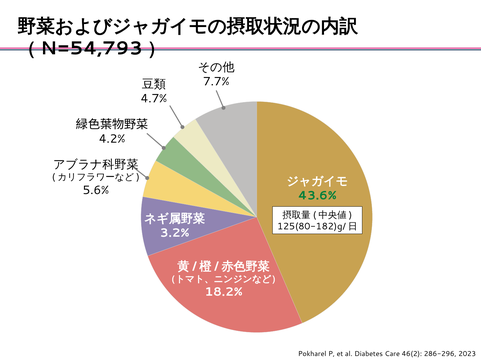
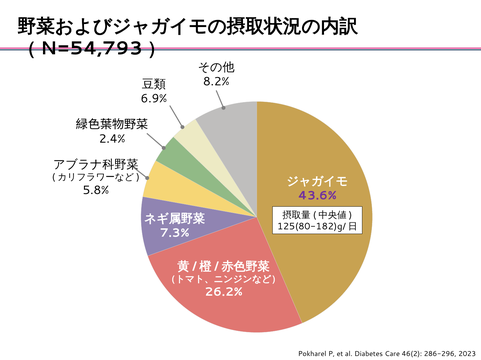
7.7%: 7.7% -> 8.2%
4.7%: 4.7% -> 6.9%
4.2%: 4.2% -> 2.4%
5.6%: 5.6% -> 5.8%
43.6% colour: green -> purple
3.2%: 3.2% -> 7.3%
18.2%: 18.2% -> 26.2%
